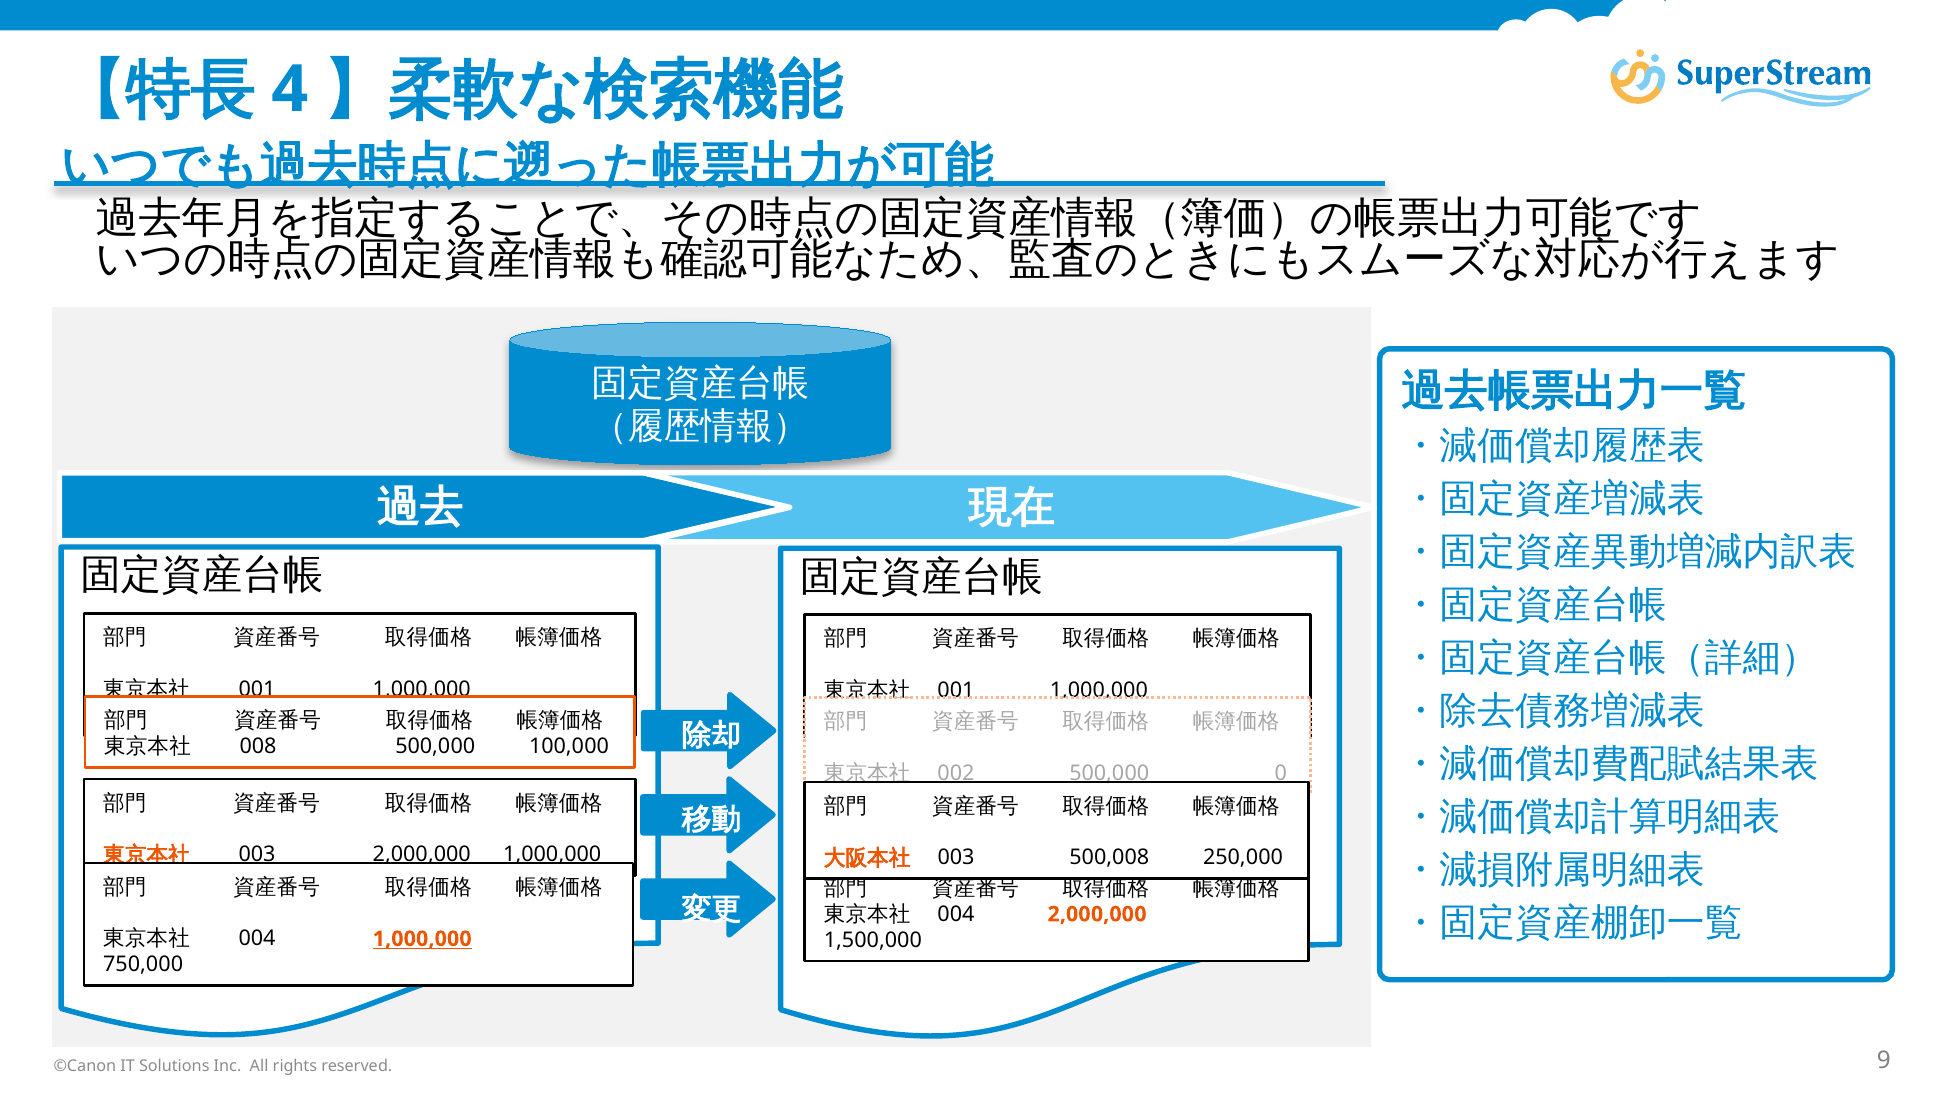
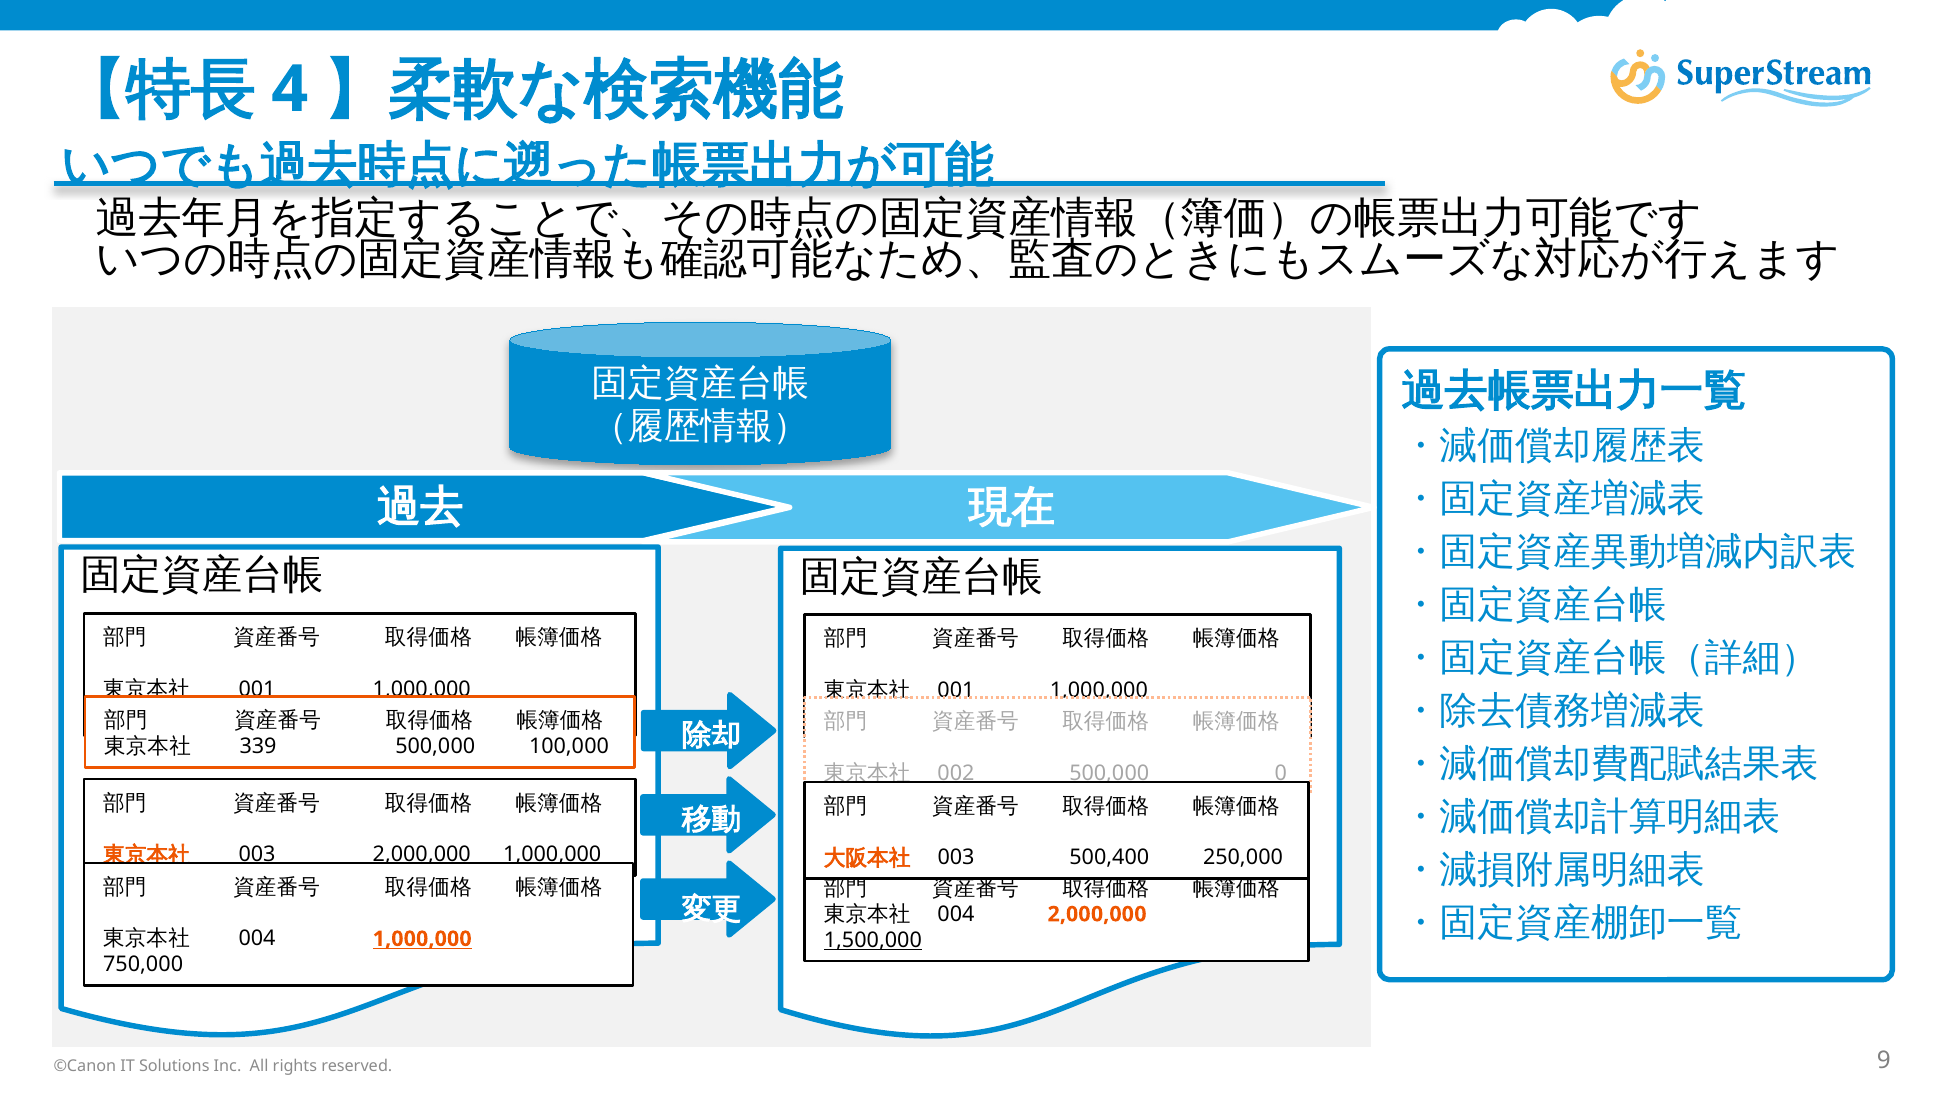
008: 008 -> 339
500,008: 500,008 -> 500,400
1,500,000 underline: none -> present
